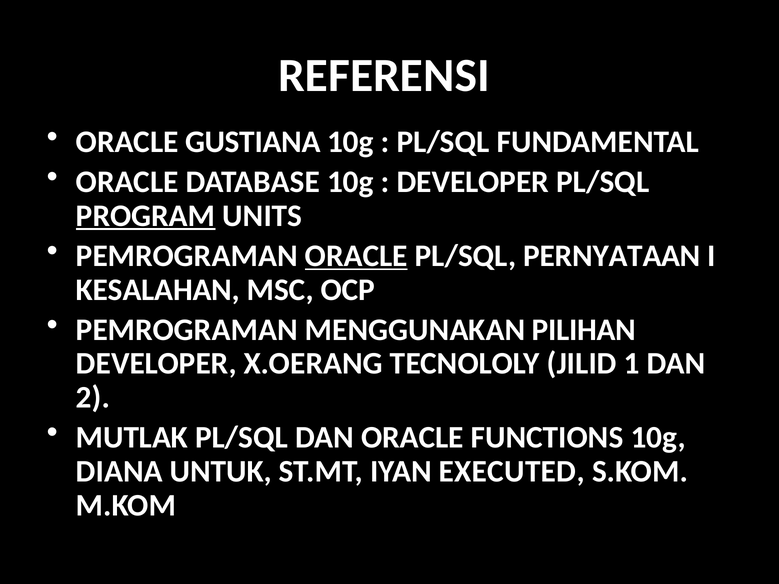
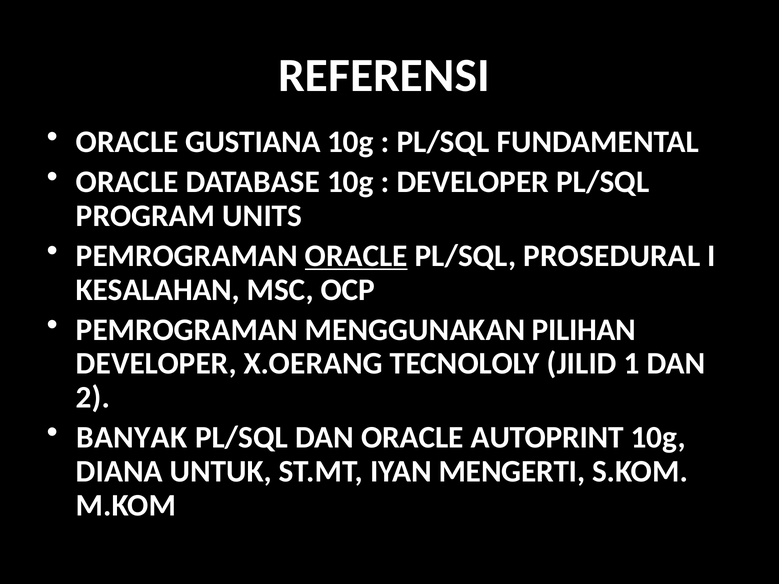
PROGRAM underline: present -> none
PERNYATAAN: PERNYATAAN -> PROSEDURAL
MUTLAK: MUTLAK -> BANYAK
FUNCTIONS: FUNCTIONS -> AUTOPRINT
EXECUTED: EXECUTED -> MENGERTI
